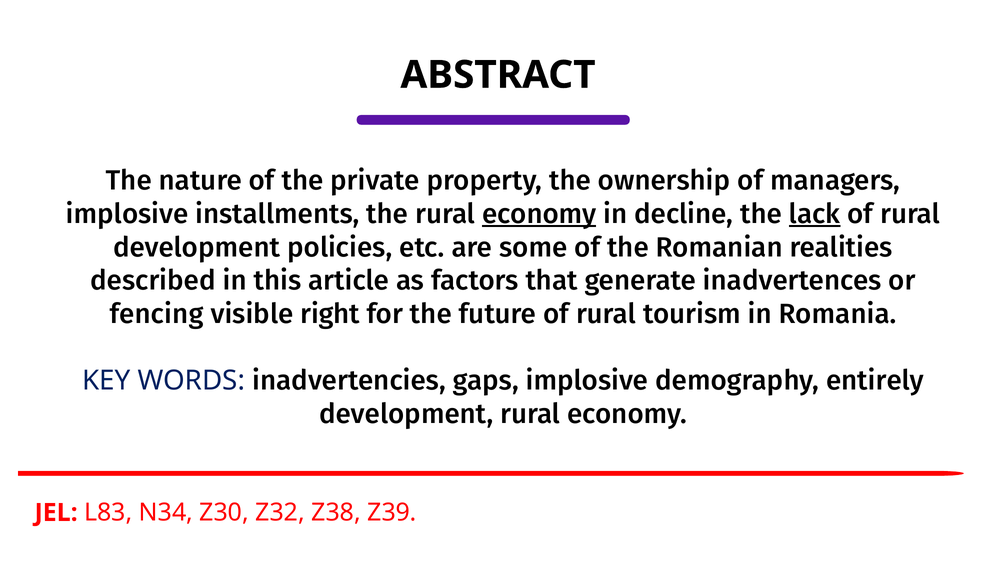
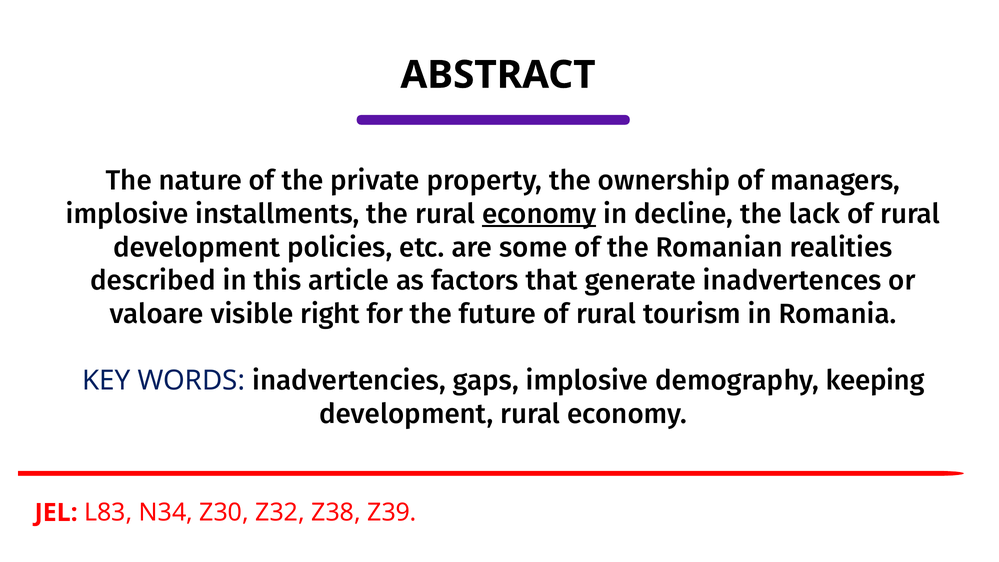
lack underline: present -> none
fencing: fencing -> valoare
entirely: entirely -> keeping
